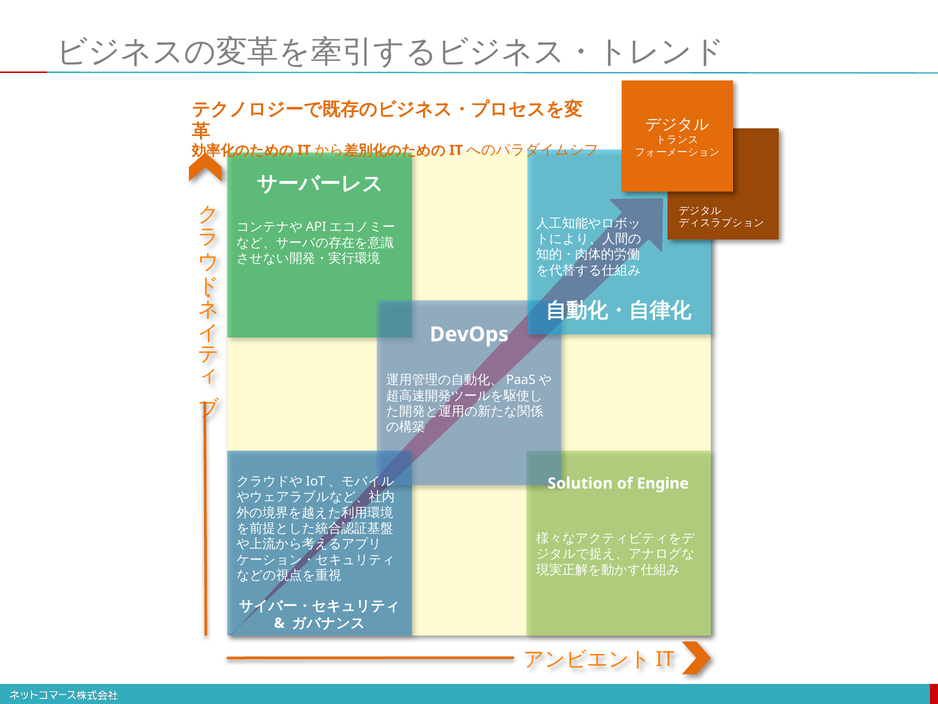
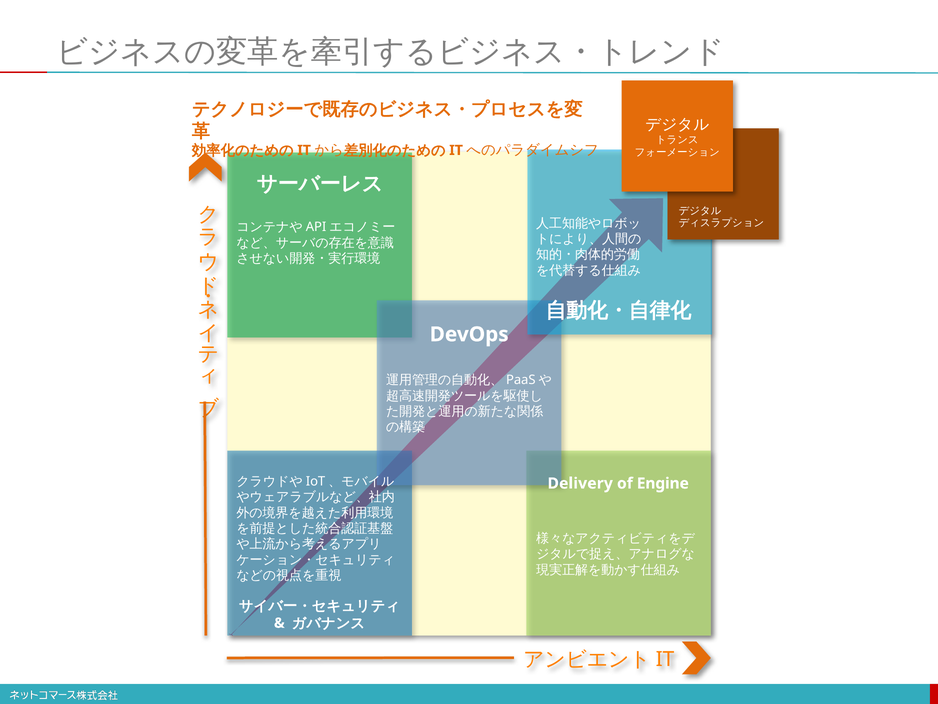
Solution: Solution -> Delivery
